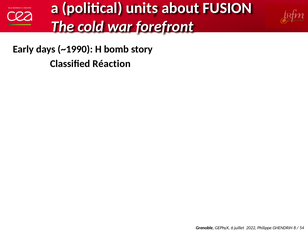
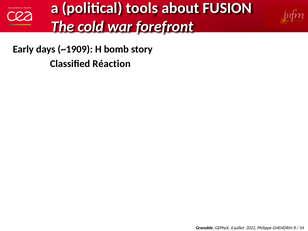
units: units -> tools
~1990: ~1990 -> ~1909
